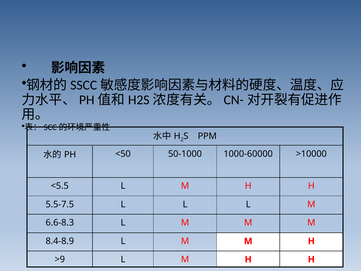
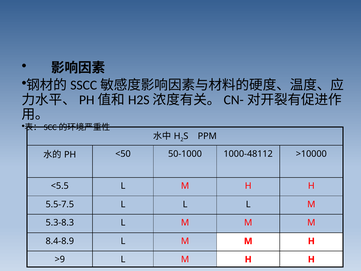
1000-60000: 1000-60000 -> 1000-48112
6.6-8.3: 6.6-8.3 -> 5.3-8.3
